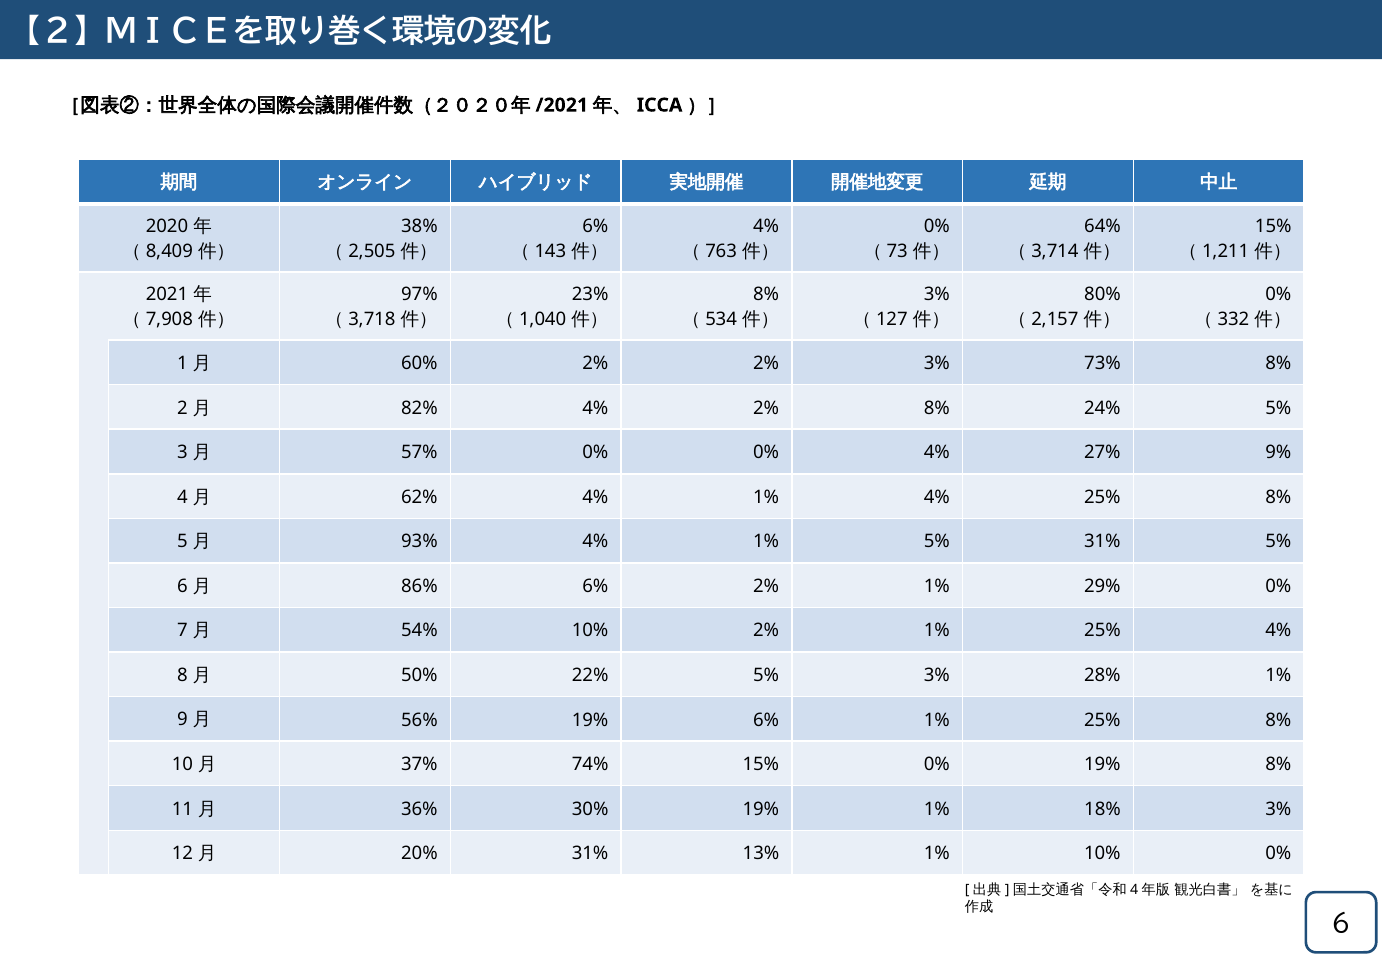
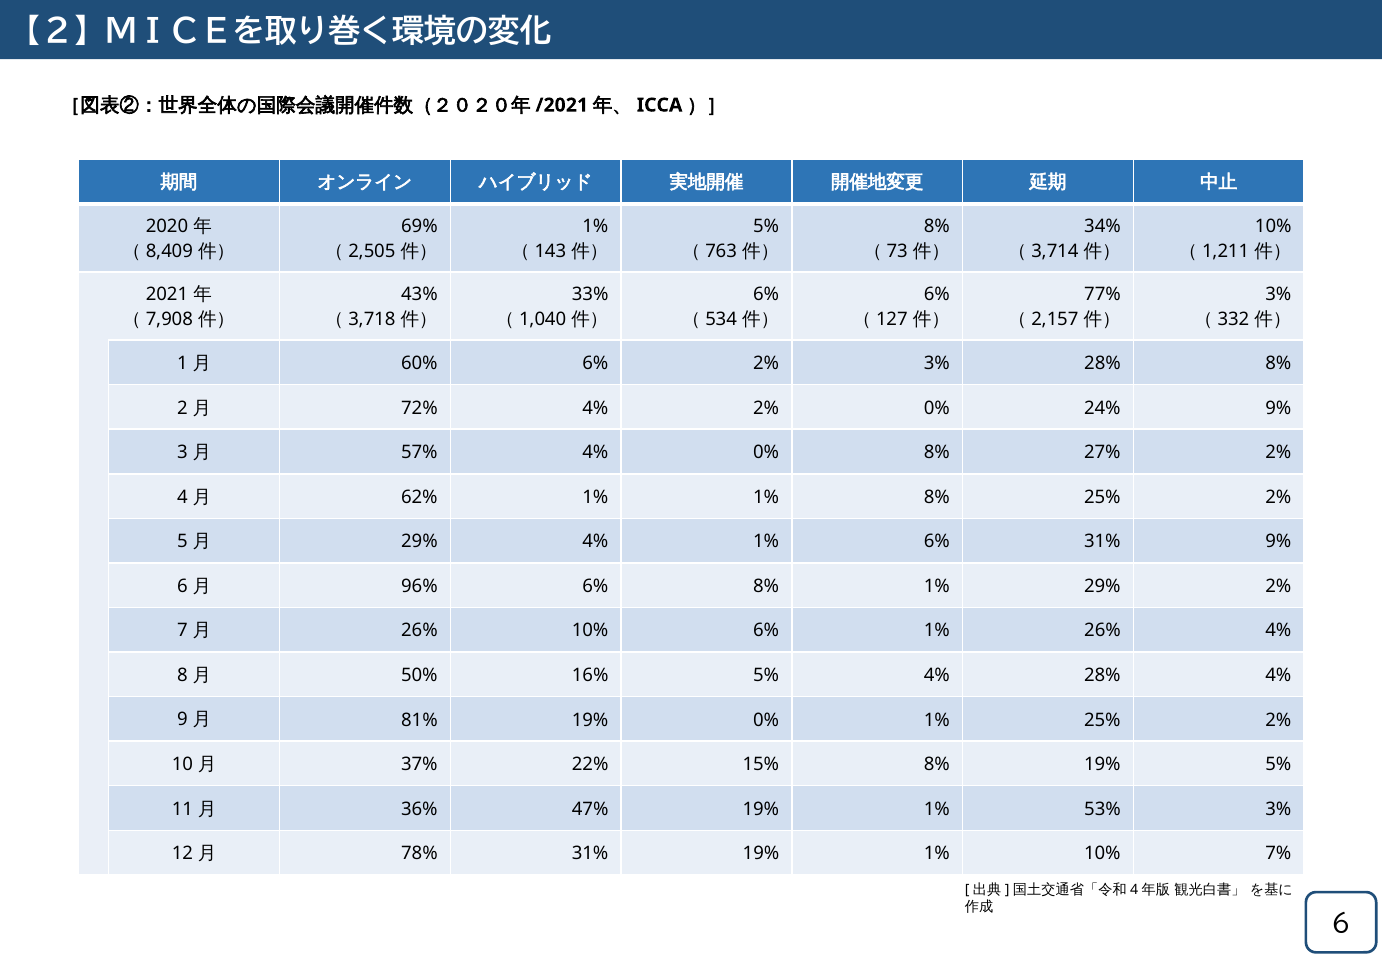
38%: 38% -> 69%
6% at (595, 226): 6% -> 1%
4% at (766, 226): 4% -> 5%
0% at (937, 226): 0% -> 8%
64%: 64% -> 34%
15% at (1273, 226): 15% -> 10%
97%: 97% -> 43%
23%: 23% -> 33%
8% at (766, 294): 8% -> 6%
3% at (937, 294): 3% -> 6%
80%: 80% -> 77%
0% at (1278, 294): 0% -> 3%
60% 2%: 2% -> 6%
3% 73%: 73% -> 28%
82%: 82% -> 72%
2% 8%: 8% -> 0%
24% 5%: 5% -> 9%
57% 0%: 0% -> 4%
0% 4%: 4% -> 8%
27% 9%: 9% -> 2%
62% 4%: 4% -> 1%
1% 4%: 4% -> 8%
8% at (1278, 497): 8% -> 2%
93% at (419, 542): 93% -> 29%
1% 5%: 5% -> 6%
31% 5%: 5% -> 9%
86%: 86% -> 96%
6% 2%: 2% -> 8%
29% 0%: 0% -> 2%
54% at (419, 631): 54% -> 26%
10% 2%: 2% -> 6%
25% at (1102, 631): 25% -> 26%
22%: 22% -> 16%
5% 3%: 3% -> 4%
28% 1%: 1% -> 4%
56%: 56% -> 81%
19% 6%: 6% -> 0%
1% 25% 8%: 8% -> 2%
74%: 74% -> 22%
15% 0%: 0% -> 8%
19% 8%: 8% -> 5%
30%: 30% -> 47%
18%: 18% -> 53%
20%: 20% -> 78%
31% 13%: 13% -> 19%
10% 0%: 0% -> 7%
